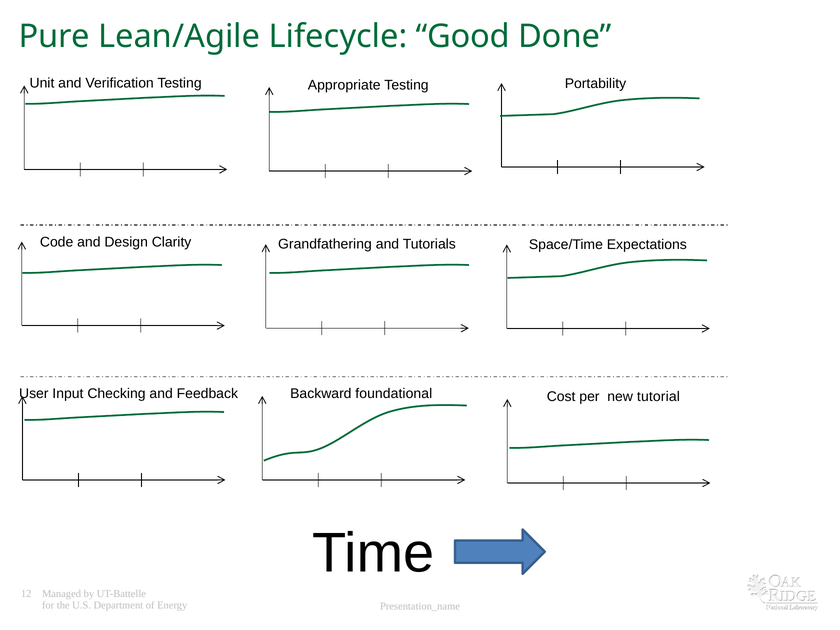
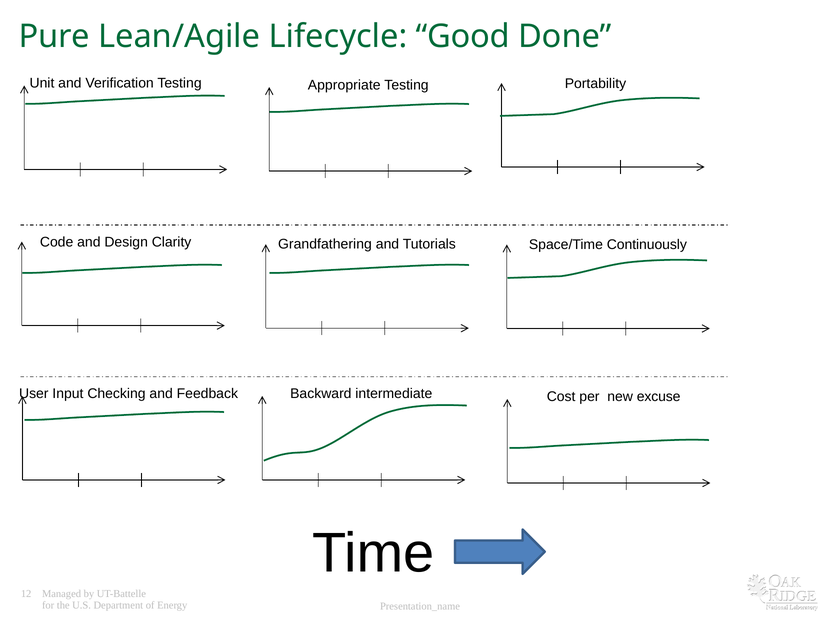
Expectations: Expectations -> Continuously
foundational: foundational -> intermediate
tutorial: tutorial -> excuse
